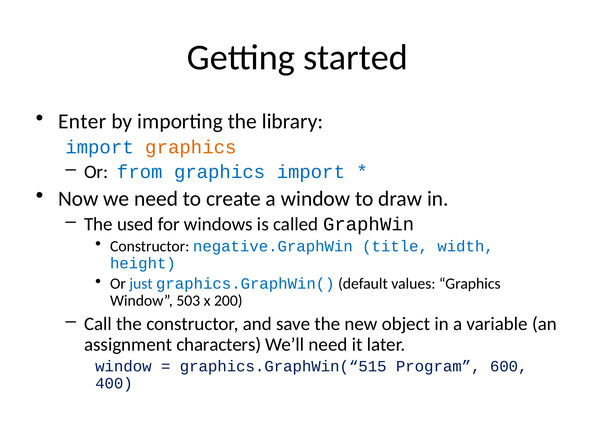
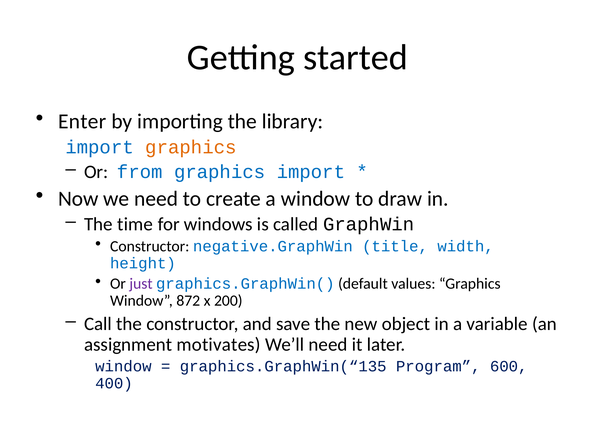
used: used -> time
just colour: blue -> purple
503: 503 -> 872
characters: characters -> motivates
graphics.GraphWin(“515: graphics.GraphWin(“515 -> graphics.GraphWin(“135
